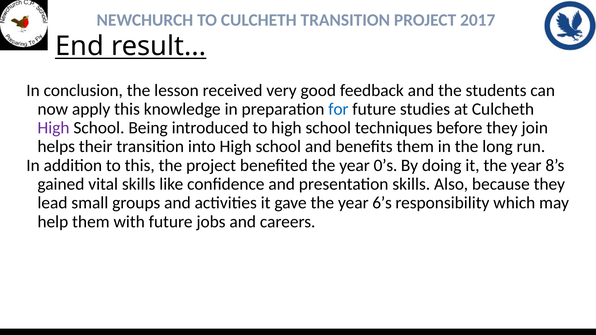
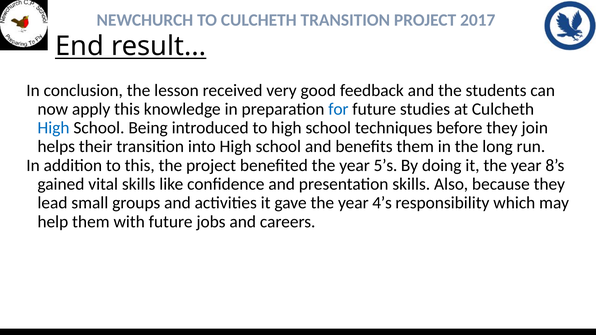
High at (53, 128) colour: purple -> blue
0’s: 0’s -> 5’s
6’s: 6’s -> 4’s
